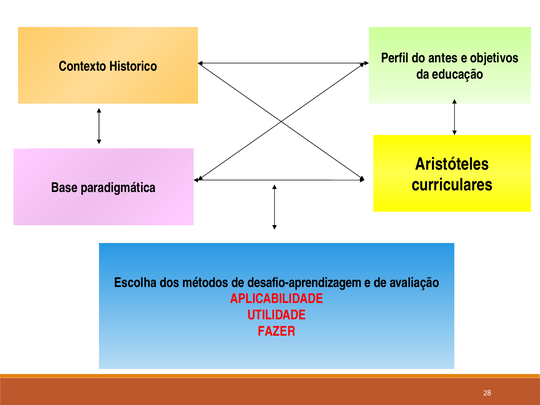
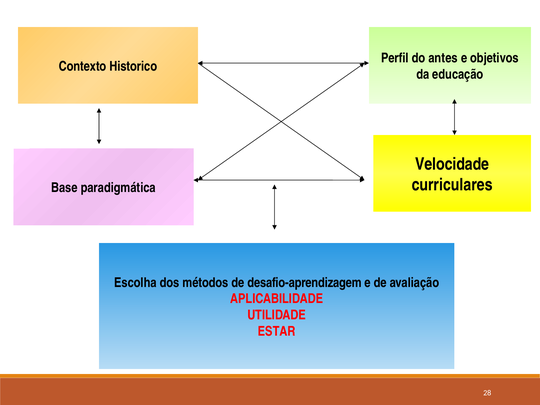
Aristóteles: Aristóteles -> Velocidade
FAZER: FAZER -> ESTAR
